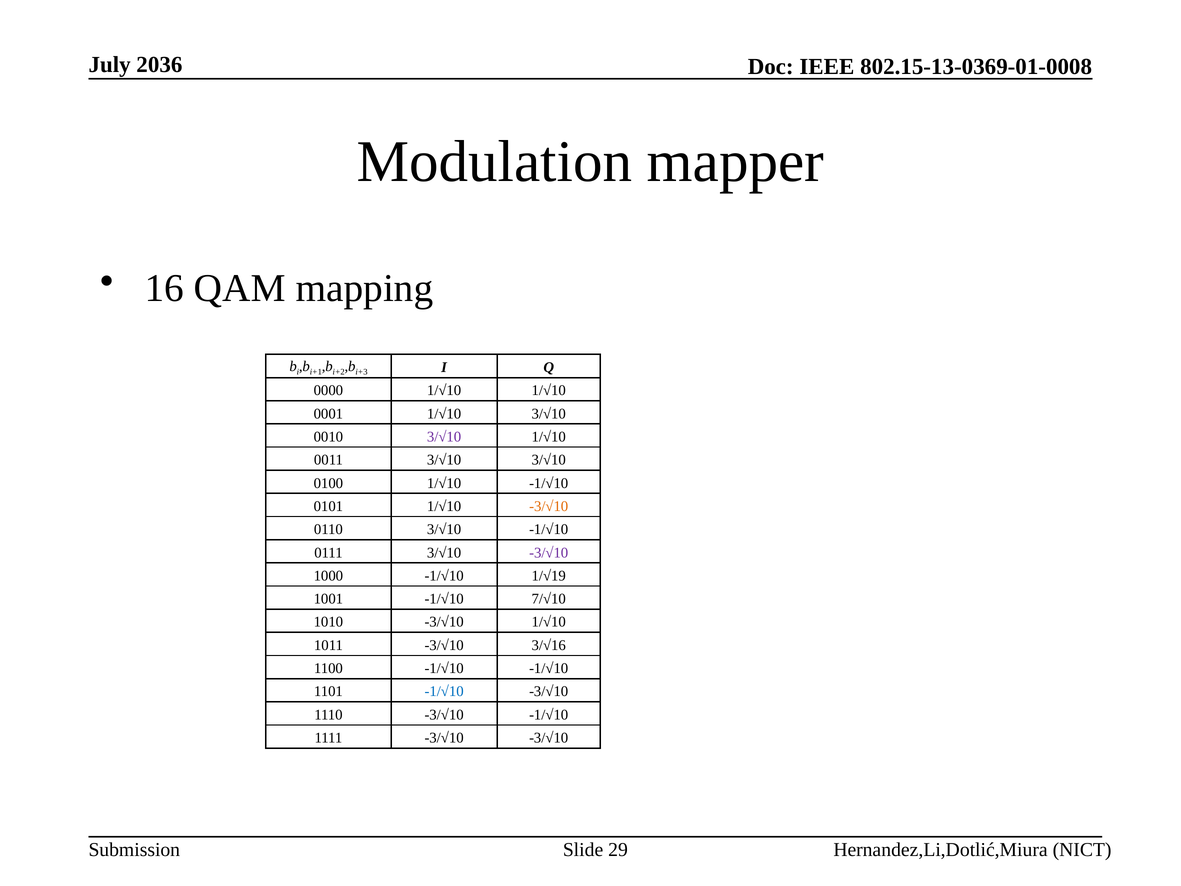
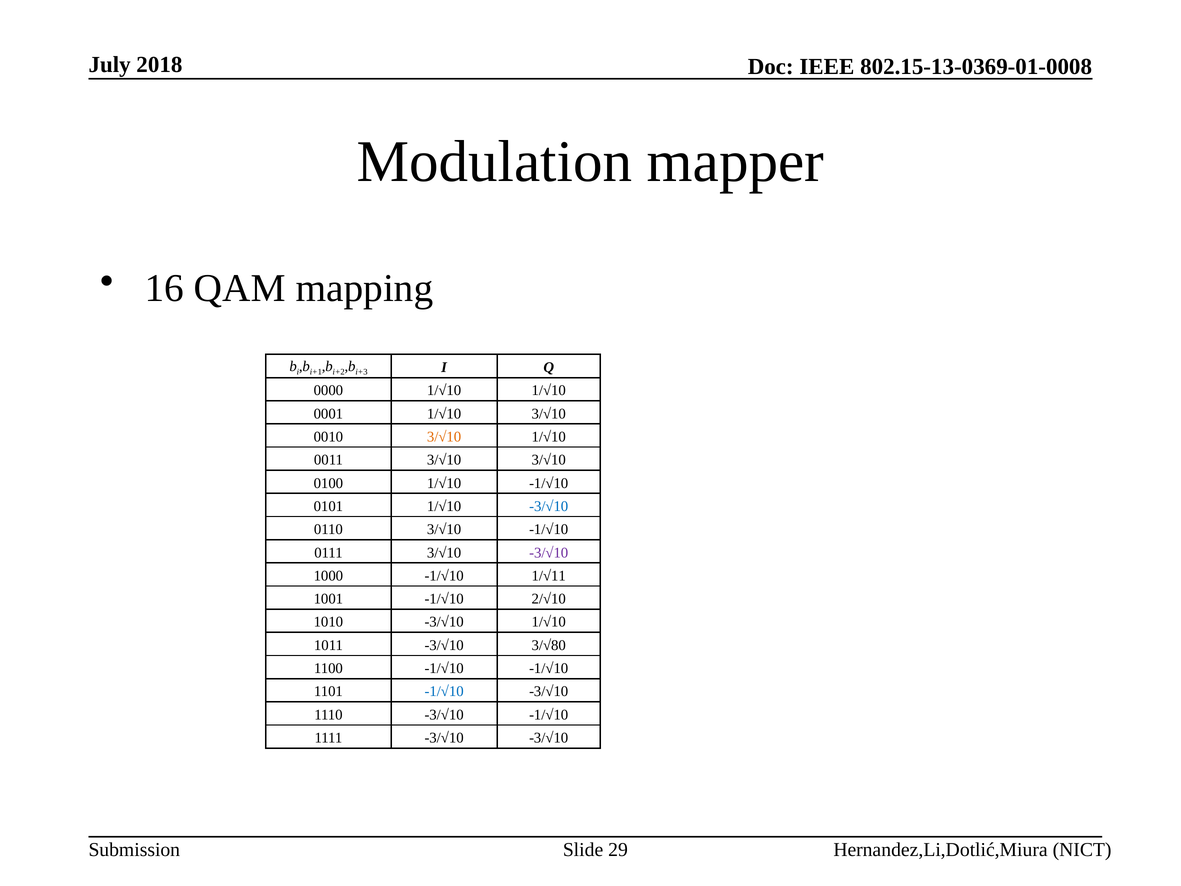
2036: 2036 -> 2018
3/√10 at (444, 437) colour: purple -> orange
-3/√10 at (549, 506) colour: orange -> blue
1/√19: 1/√19 -> 1/√11
7/√10: 7/√10 -> 2/√10
3/√16: 3/√16 -> 3/√80
